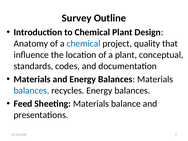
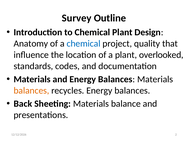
conceptual: conceptual -> overlooked
balances at (31, 91) colour: blue -> orange
Feed: Feed -> Back
